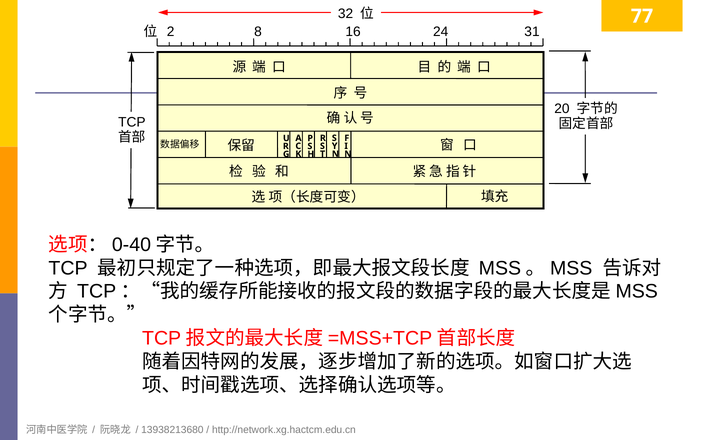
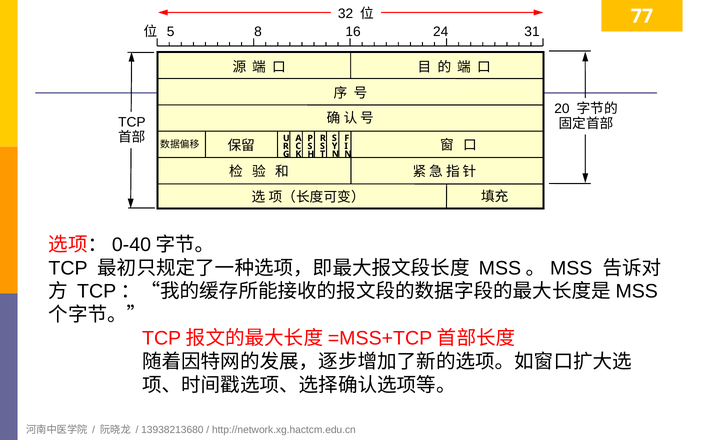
2: 2 -> 5
